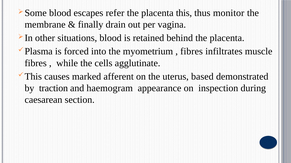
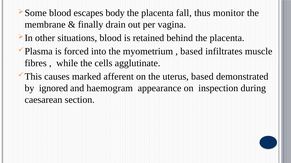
refer: refer -> body
placenta this: this -> fall
fibres at (192, 52): fibres -> based
traction: traction -> ignored
